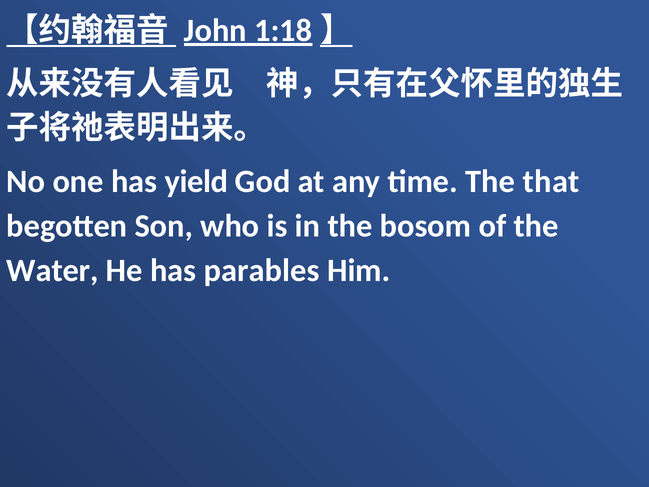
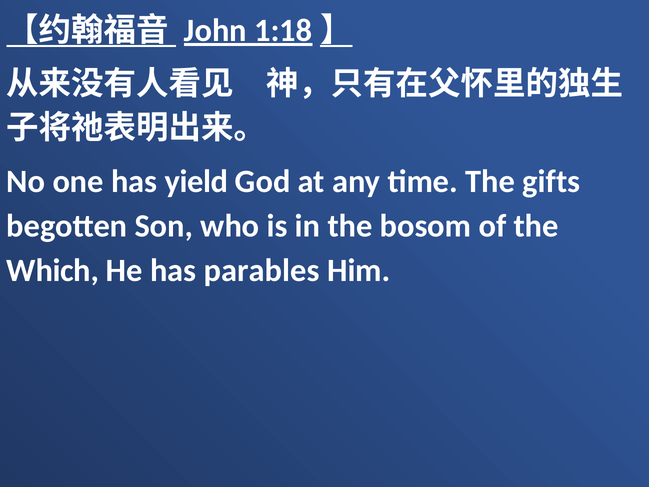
that: that -> gifts
Water: Water -> Which
